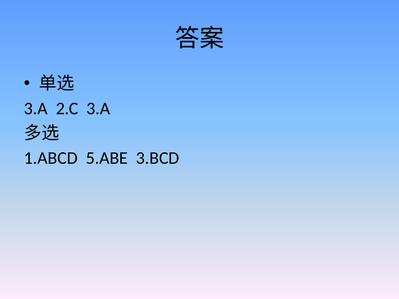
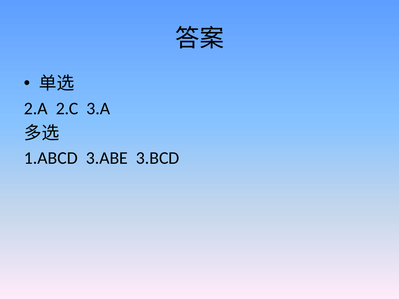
3.A at (36, 109): 3.A -> 2.A
5.ABE: 5.ABE -> 3.ABE
